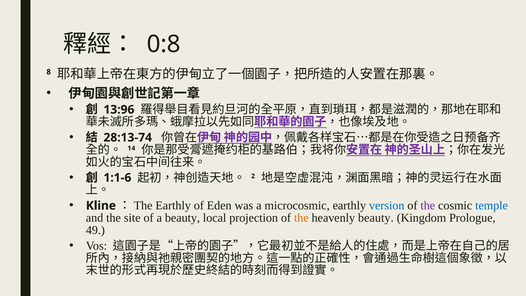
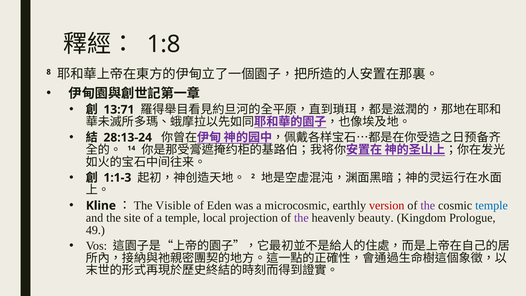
0:8: 0:8 -> 1:8
13:96: 13:96 -> 13:71
28:13-74: 28:13-74 -> 28:13-24
1:1-6: 1:1-6 -> 1:1-3
Earthly at (173, 206): Earthly -> Visible
version colour: blue -> red
a beauty: beauty -> temple
the at (301, 218) colour: orange -> purple
